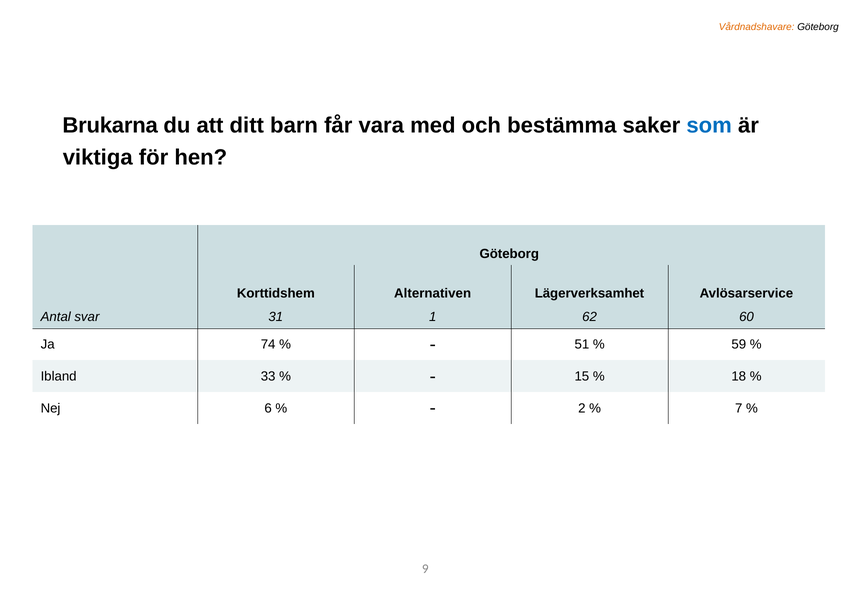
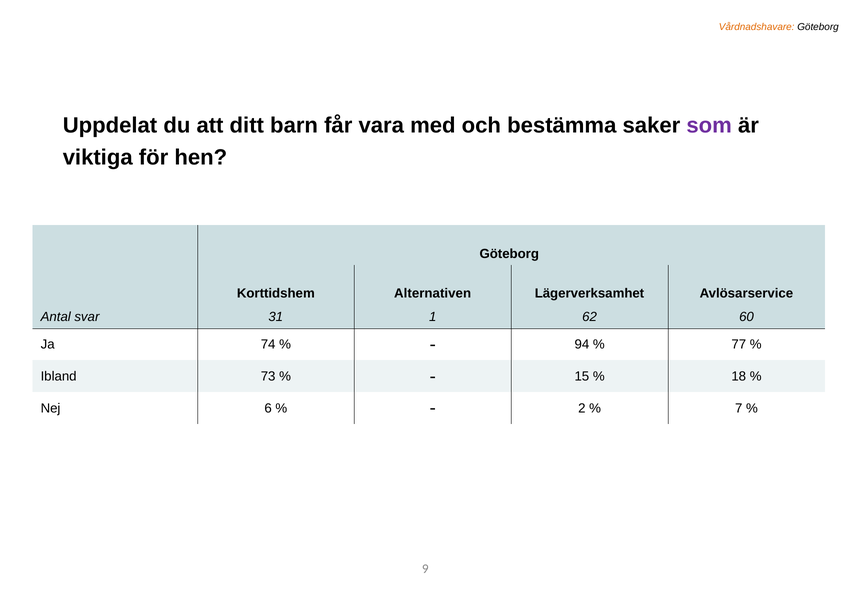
Brukarna: Brukarna -> Uppdelat
som colour: blue -> purple
51: 51 -> 94
59: 59 -> 77
33: 33 -> 73
